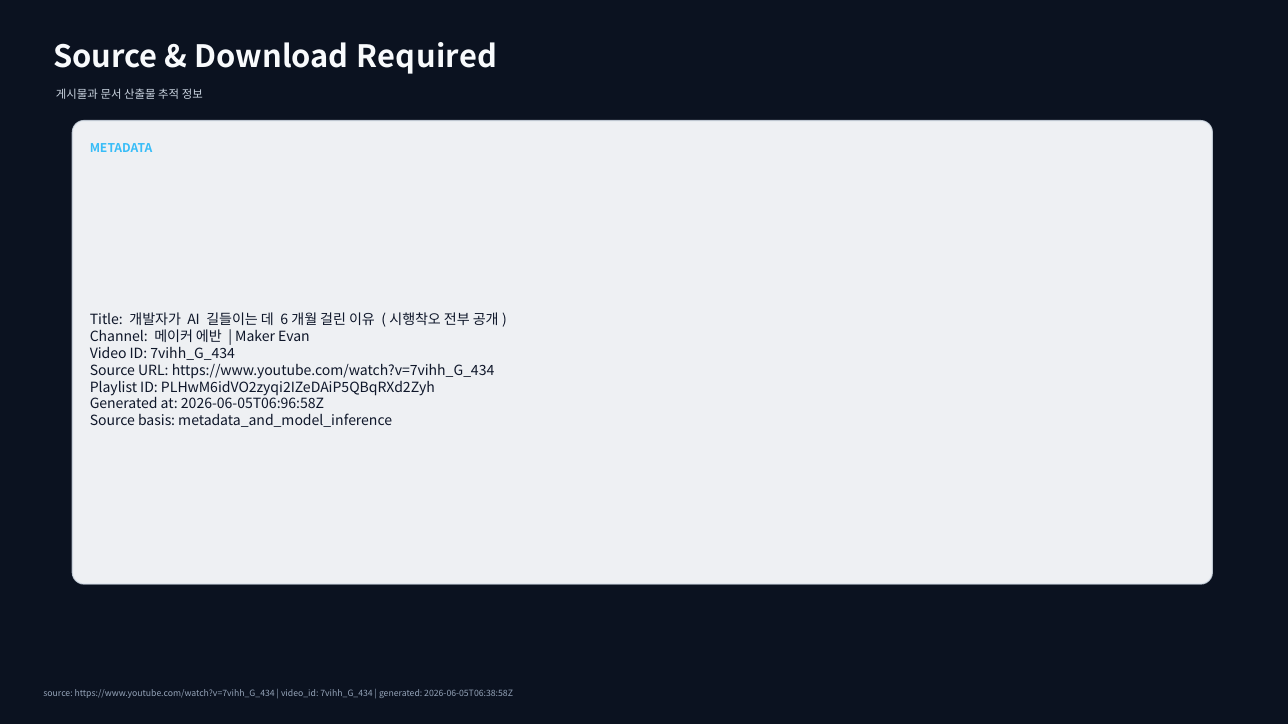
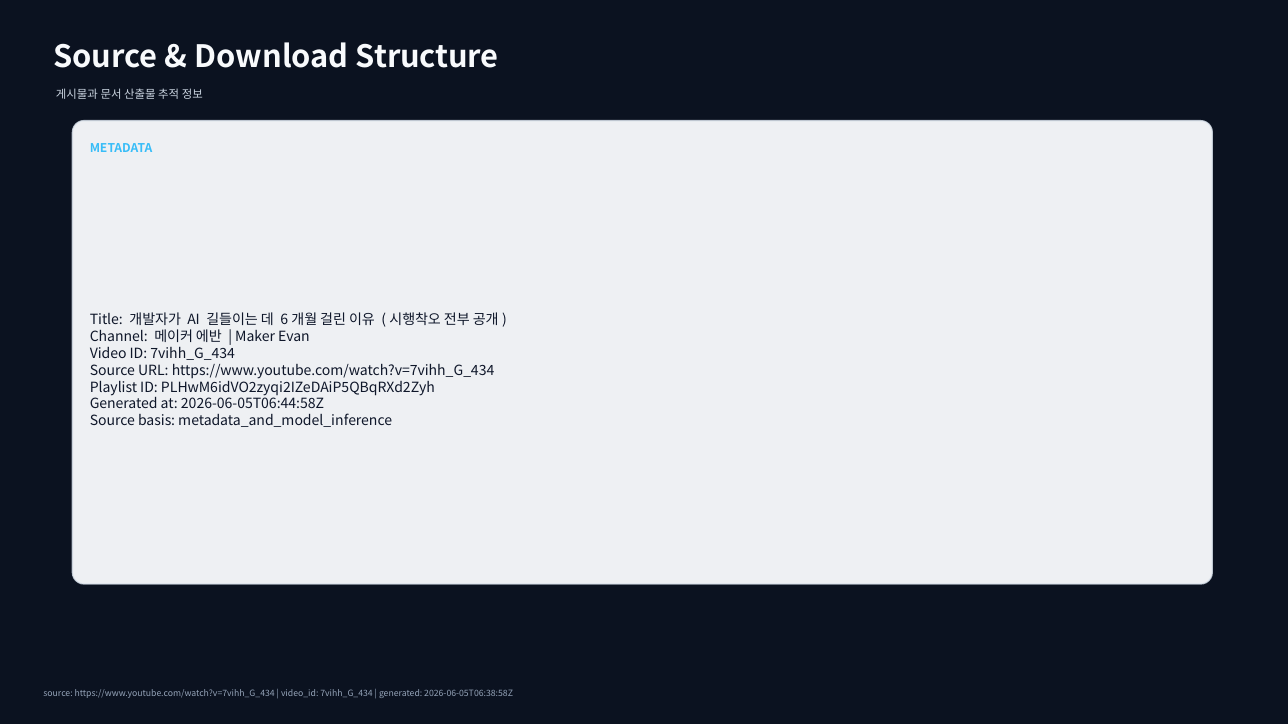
Required: Required -> Structure
2026-06-05T06:96:58Z: 2026-06-05T06:96:58Z -> 2026-06-05T06:44:58Z
